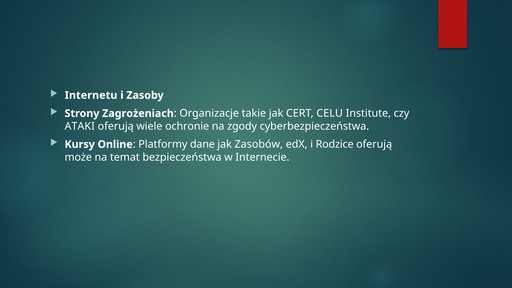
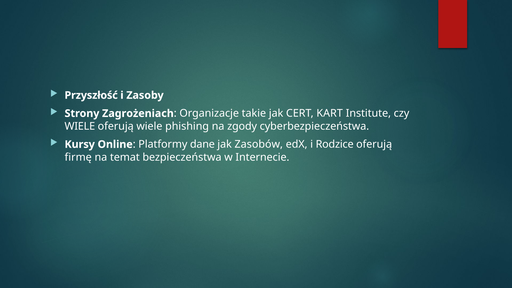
Internetu: Internetu -> Przyszłość
CELU: CELU -> KART
ATAKI at (80, 126): ATAKI -> WIELE
ochronie: ochronie -> phishing
może: może -> firmę
